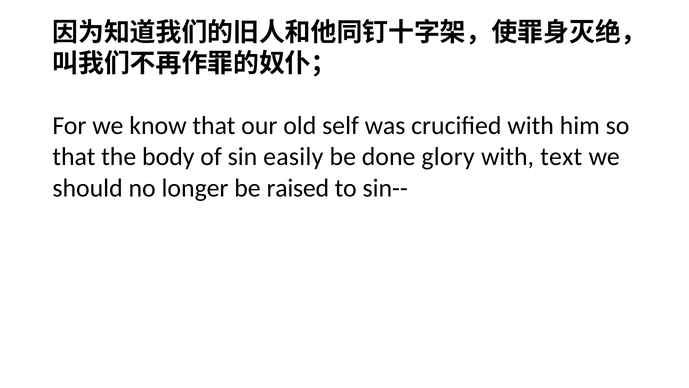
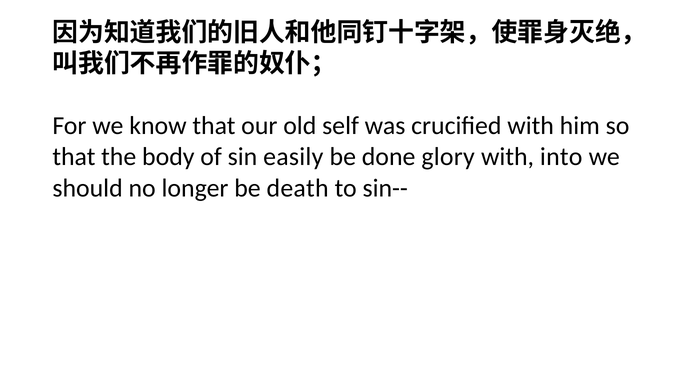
text: text -> into
raised: raised -> death
